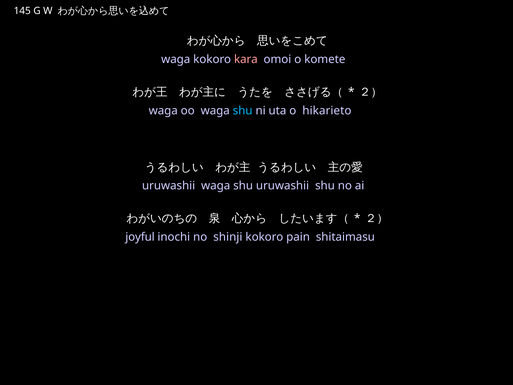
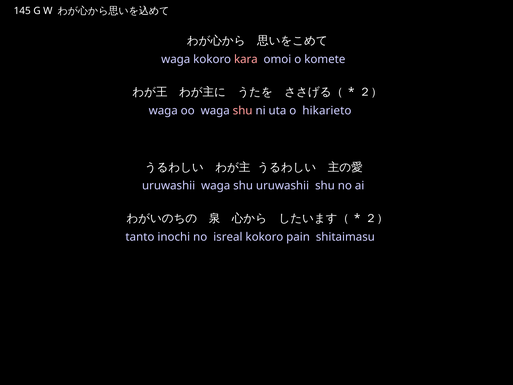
shu at (243, 111) colour: light blue -> pink
joyful: joyful -> tanto
shinji: shinji -> isreal
